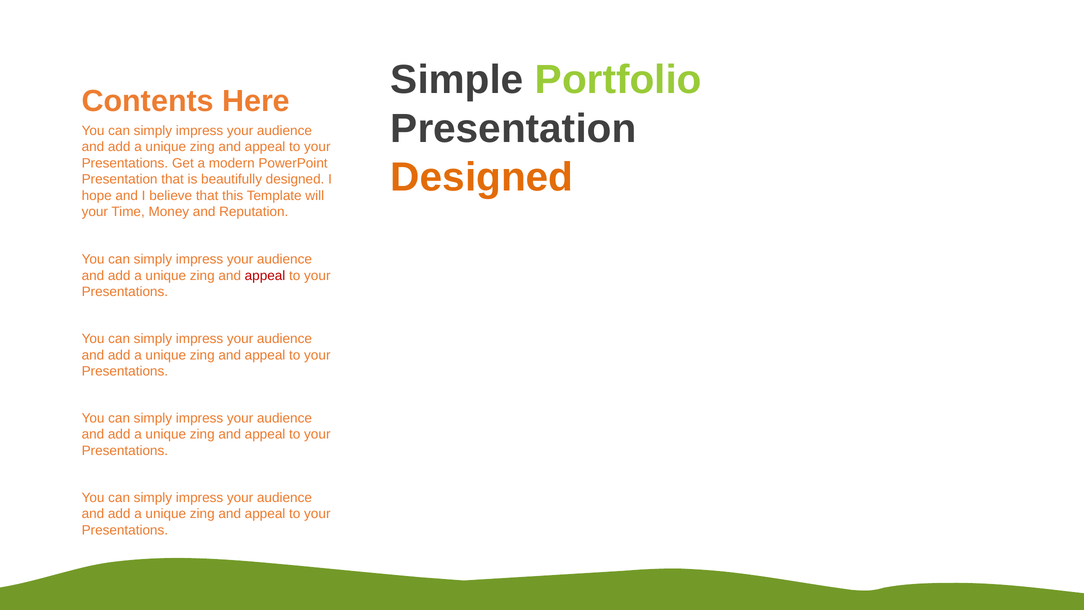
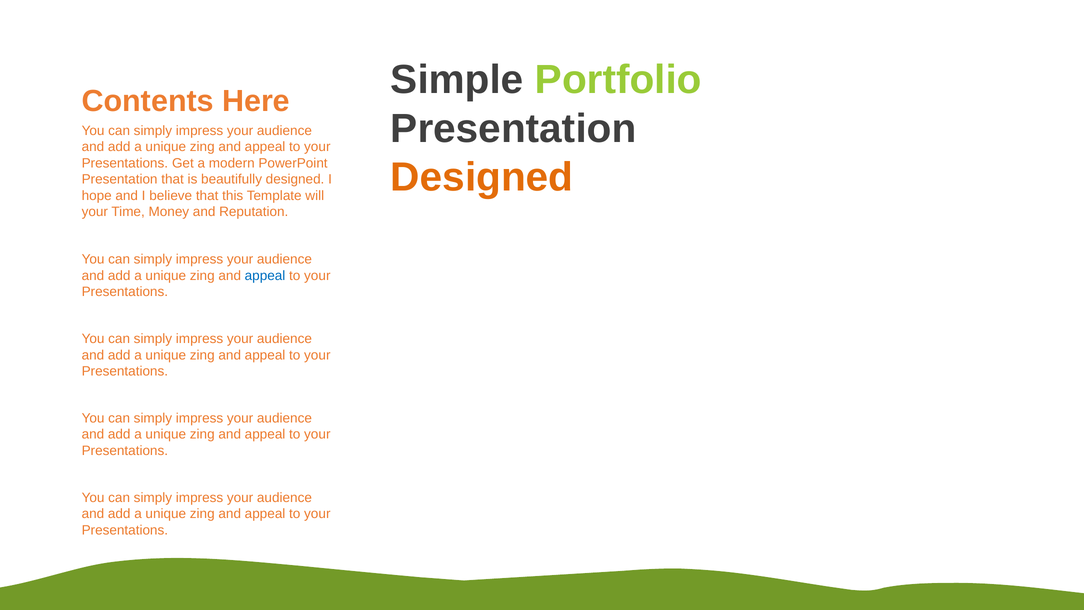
appeal at (265, 276) colour: red -> blue
